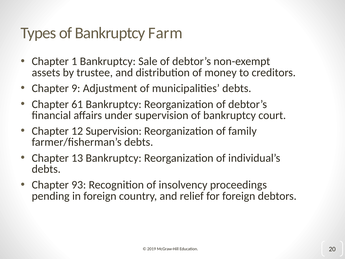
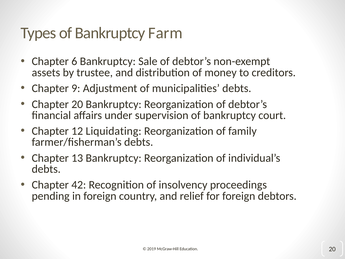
1: 1 -> 6
Chapter 61: 61 -> 20
12 Supervision: Supervision -> Liquidating
93: 93 -> 42
